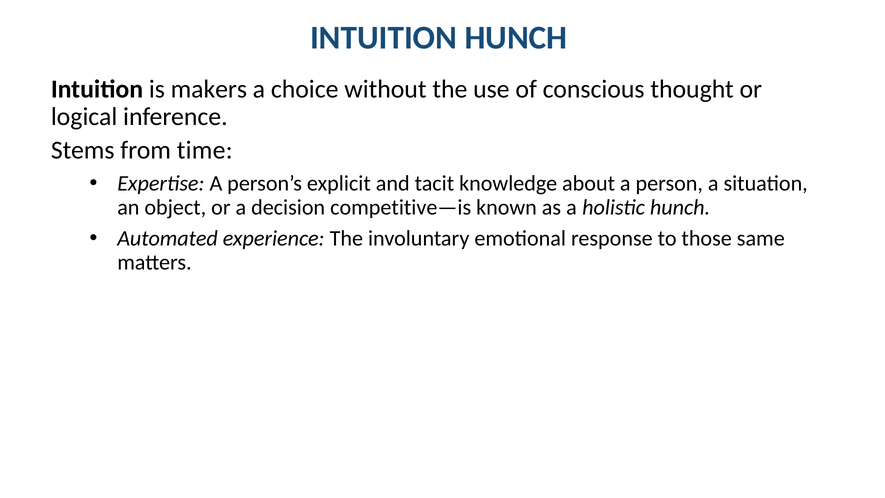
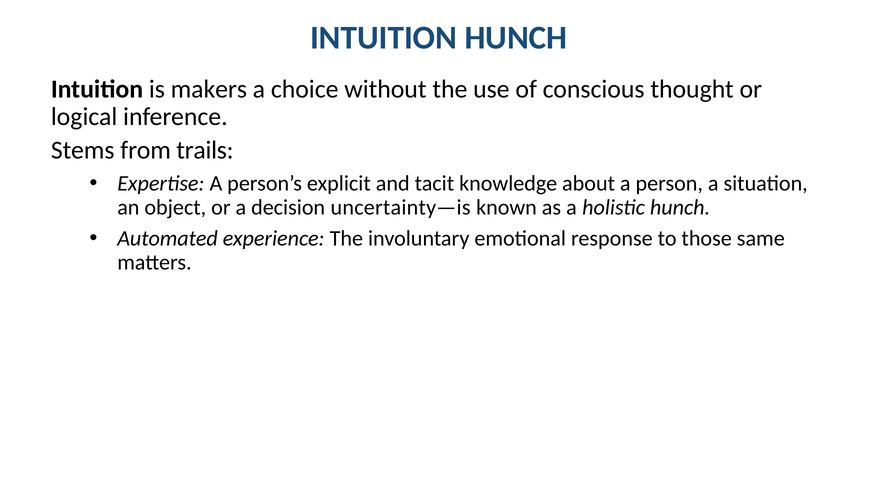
time: time -> trails
competitive—is: competitive—is -> uncertainty—is
